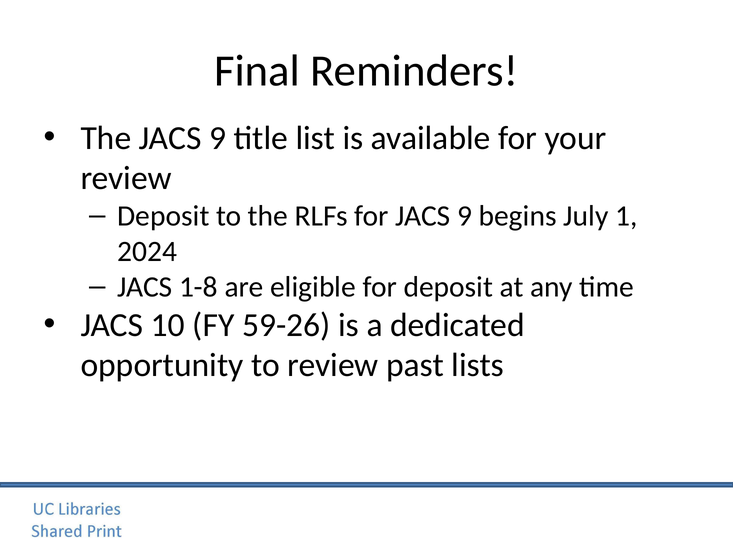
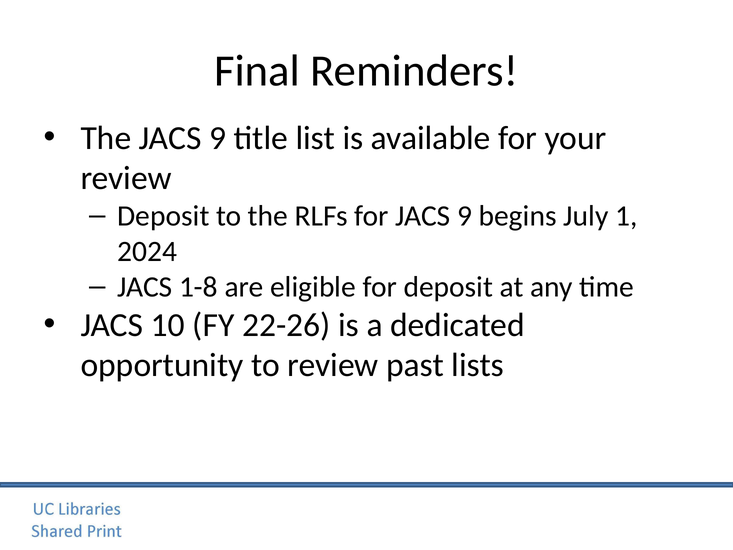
59-26: 59-26 -> 22-26
